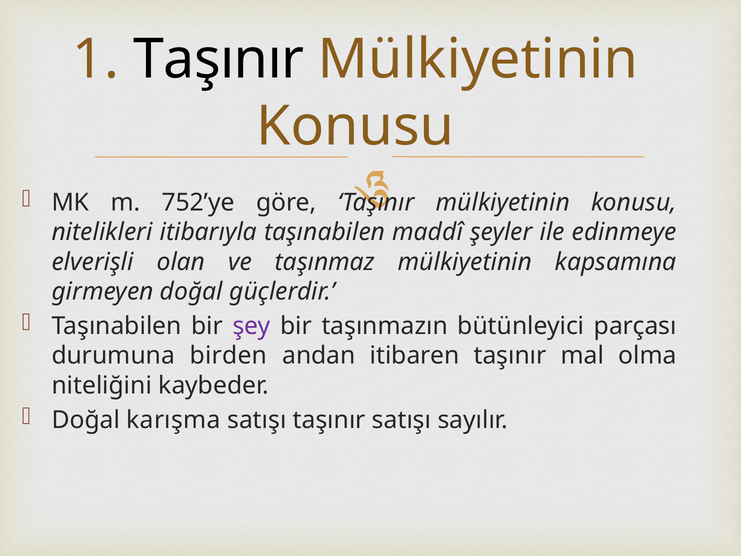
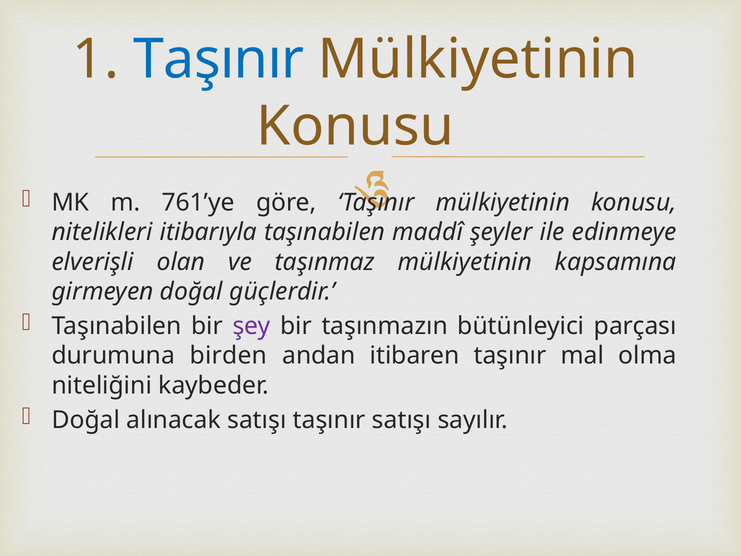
Taşınır at (219, 59) colour: black -> blue
752’ye: 752’ye -> 761’ye
karışma: karışma -> alınacak
